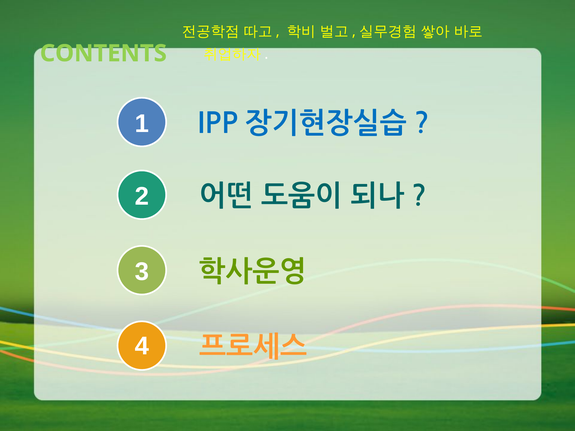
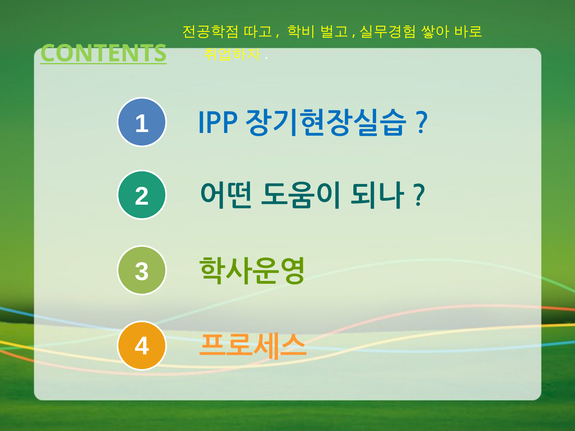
CONTENTS underline: none -> present
